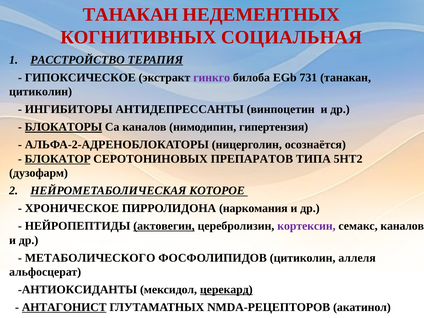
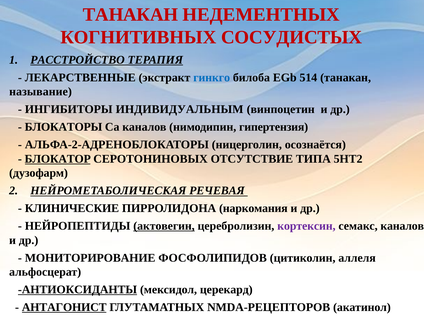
СОЦИАЛЬНАЯ: СОЦИАЛЬНАЯ -> СОСУДИСТЫХ
ГИПОКСИЧЕСКОЕ: ГИПОКСИЧЕСКОЕ -> ЛЕКАРСТВЕННЫЕ
гинкго colour: purple -> blue
731: 731 -> 514
цитиколин at (41, 92): цитиколин -> называние
АНТИДЕПРЕССАНТЫ: АНТИДЕПРЕССАНТЫ -> ИНДИВИДУАЛЬНЫМ
БЛОКАТОРЫ underline: present -> none
ПРЕПАРАТОВ: ПРЕПАРАТОВ -> ОТСУТСТВИЕ
КОТОРОЕ: КОТОРОЕ -> РЕЧЕВАЯ
ХРОНИЧЕСКОЕ: ХРОНИЧЕСКОЕ -> КЛИНИЧЕСКИЕ
МЕТАБОЛИЧЕСКОГО: МЕТАБОЛИЧЕСКОГО -> МОНИТОРИРОВАНИЕ
АНТИОКСИДАНТЫ underline: none -> present
церекард underline: present -> none
